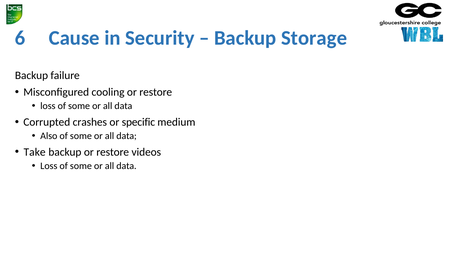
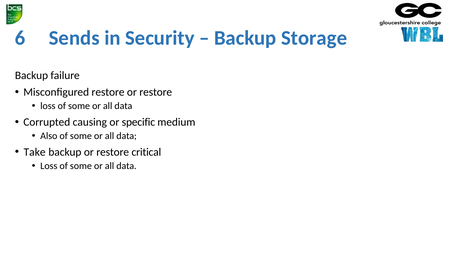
Cause: Cause -> Sends
Misconfigured cooling: cooling -> restore
crashes: crashes -> causing
videos: videos -> critical
